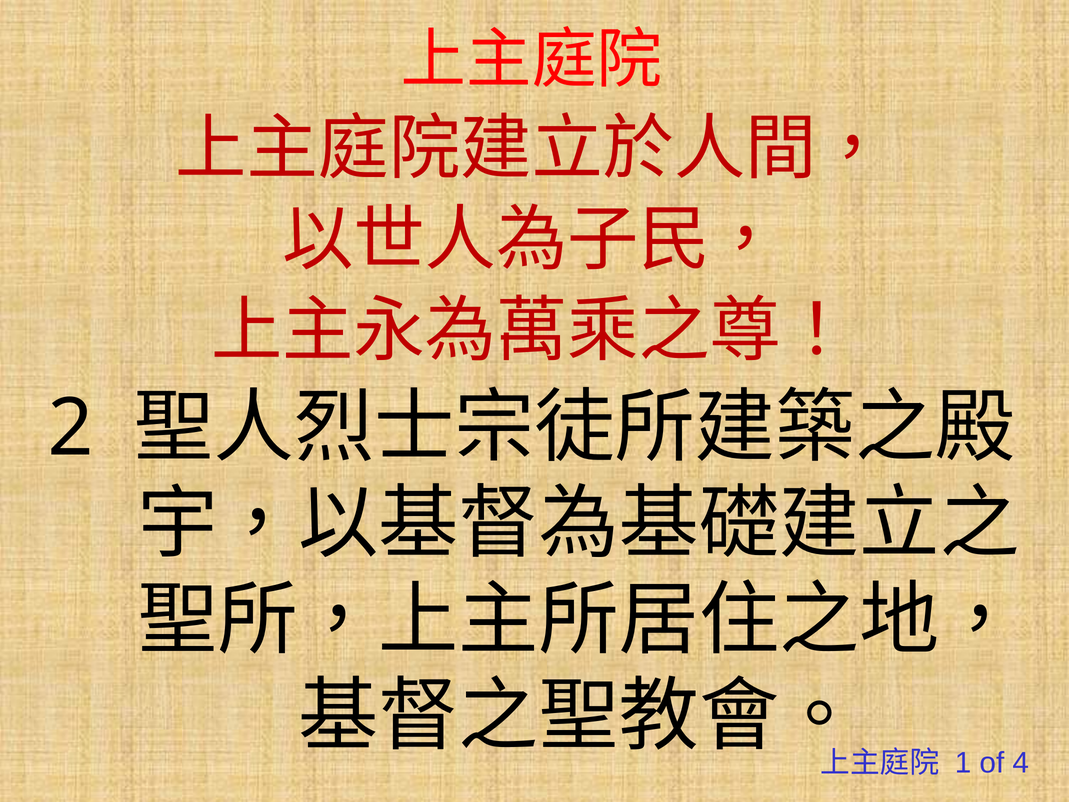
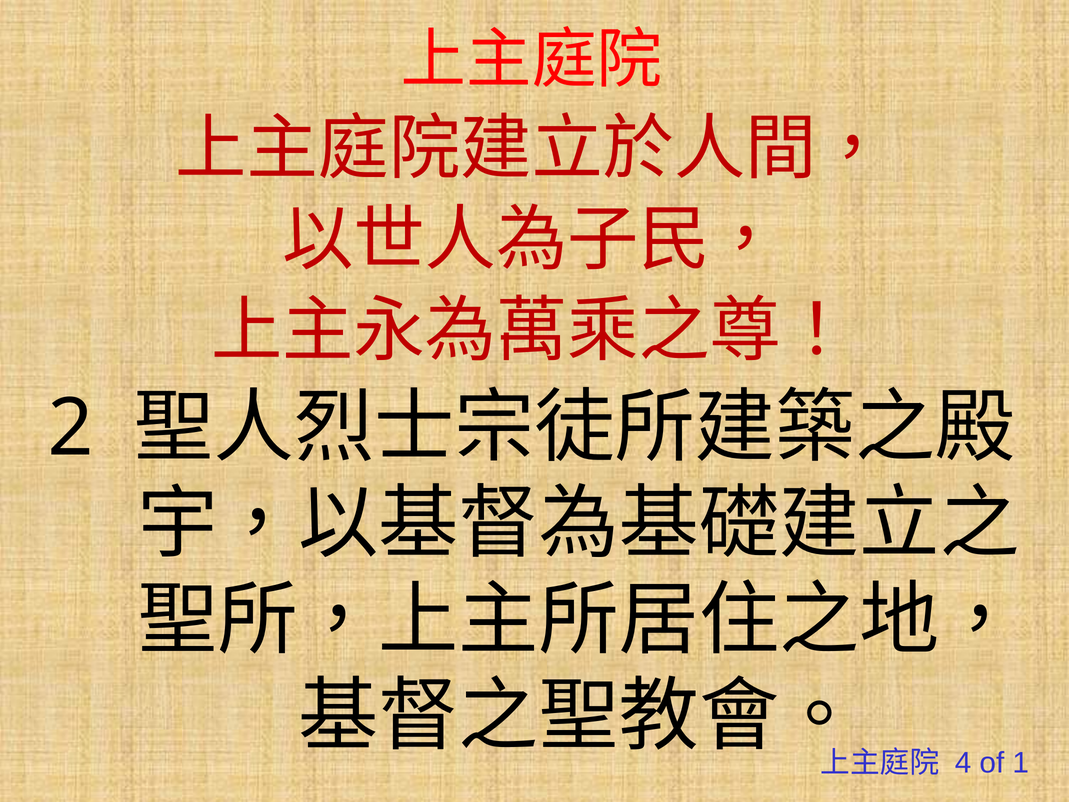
1: 1 -> 4
4: 4 -> 1
